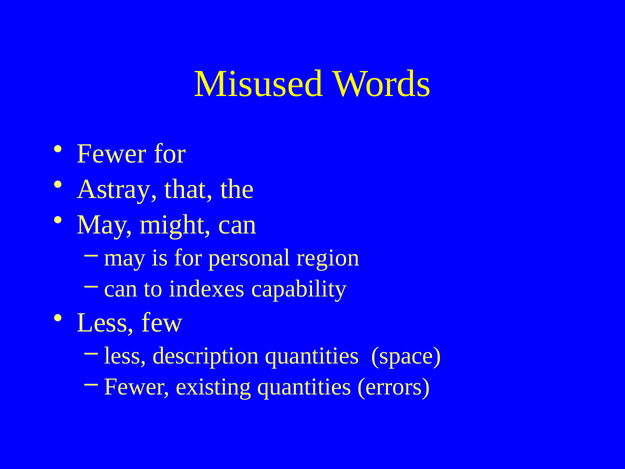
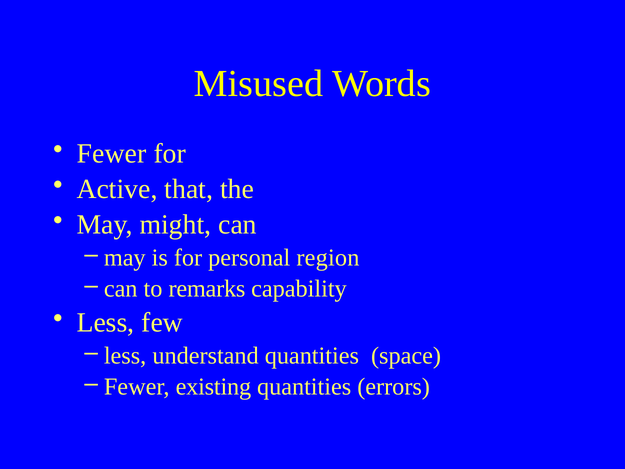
Astray: Astray -> Active
indexes: indexes -> remarks
description: description -> understand
